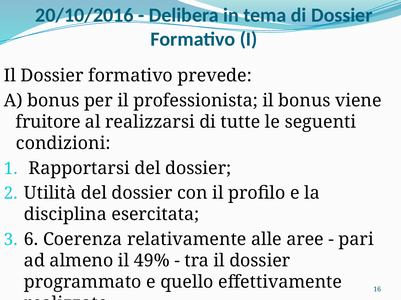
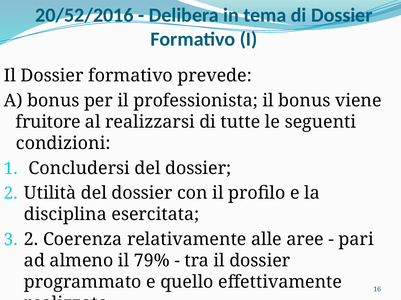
20/10/2016: 20/10/2016 -> 20/52/2016
Rapportarsi: Rapportarsi -> Concludersi
3 6: 6 -> 2
49%: 49% -> 79%
